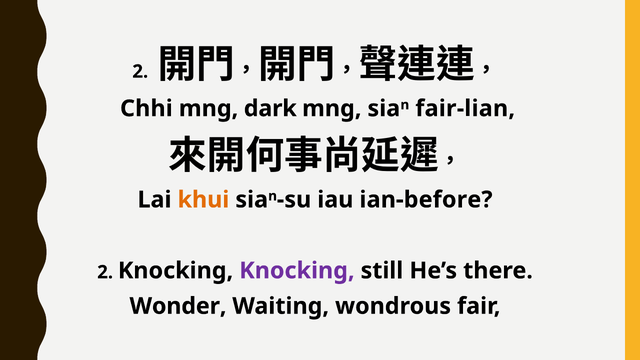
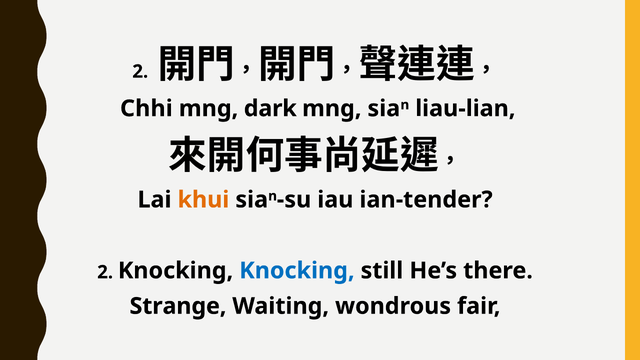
fair-lian: fair-lian -> liau-lian
ian-before: ian-before -> ian-tender
Knocking at (297, 271) colour: purple -> blue
Wonder: Wonder -> Strange
